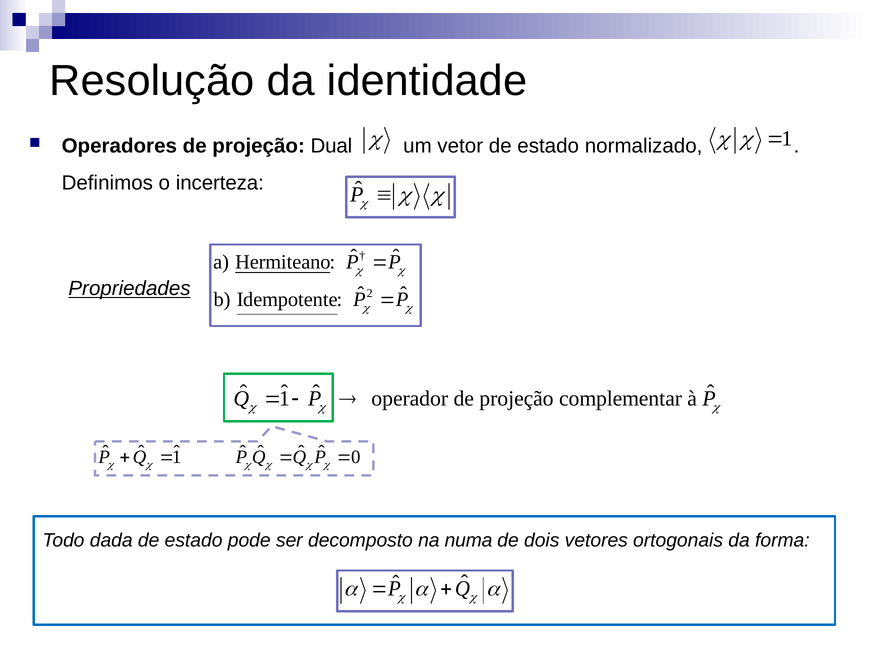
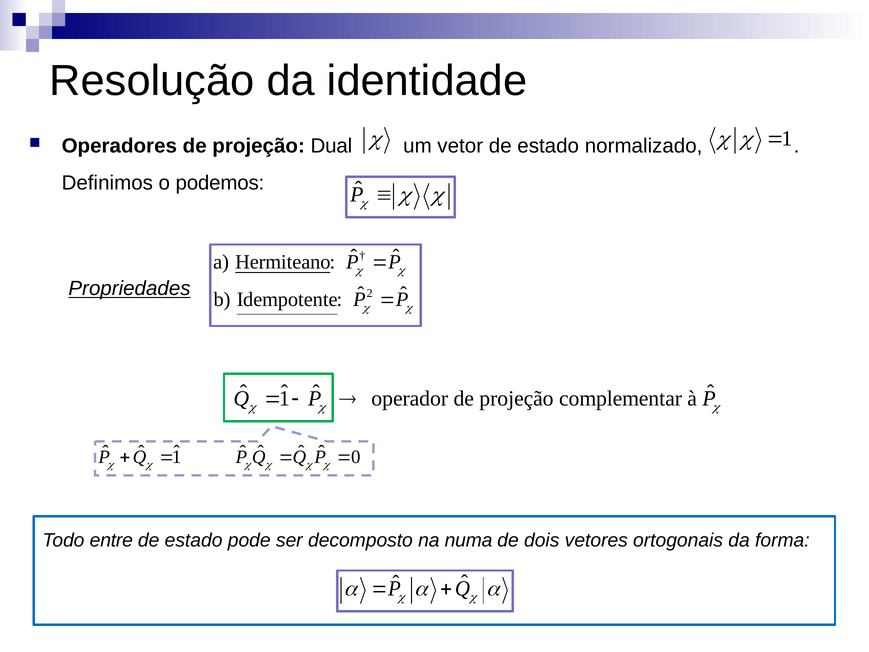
incerteza: incerteza -> podemos
dada: dada -> entre
